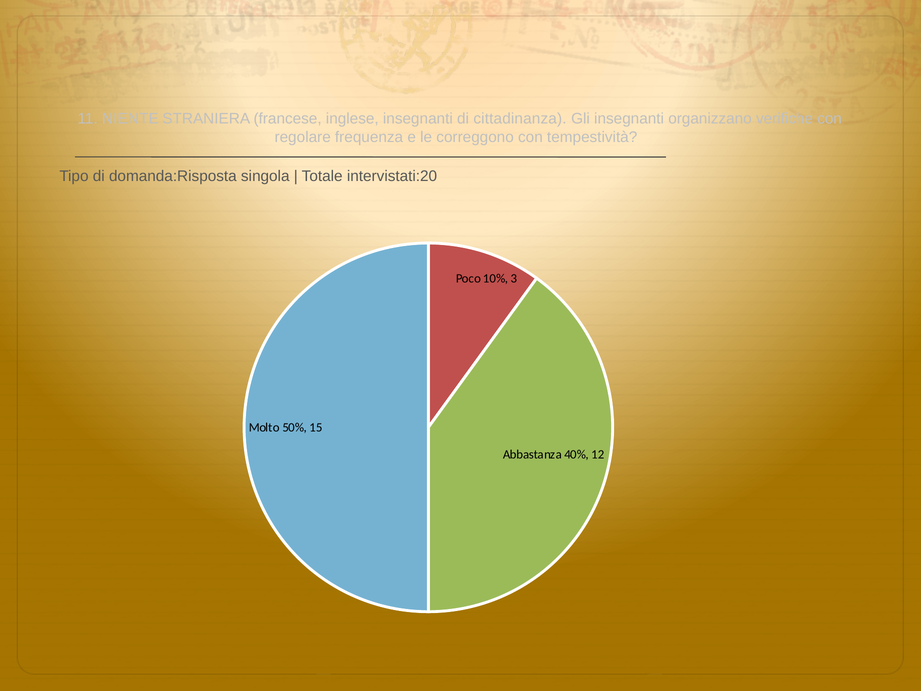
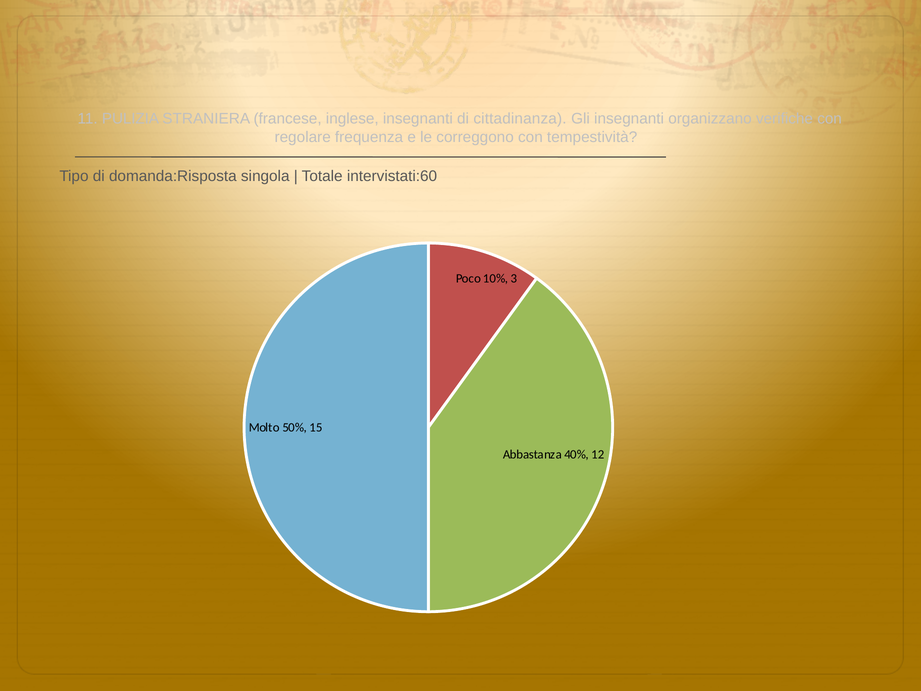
NIENTE: NIENTE -> PULIZIA
intervistati:20: intervistati:20 -> intervistati:60
